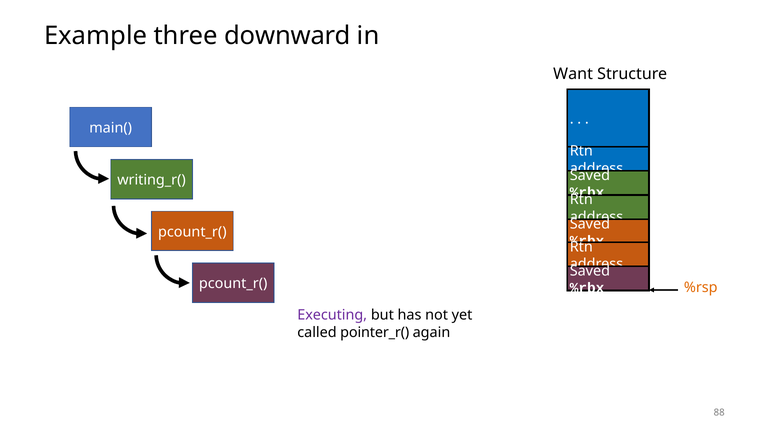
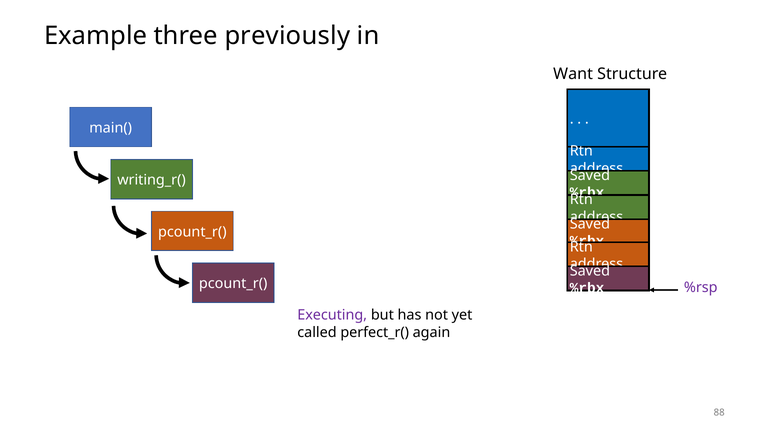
downward: downward -> previously
%rsp colour: orange -> purple
pointer_r(: pointer_r( -> perfect_r(
